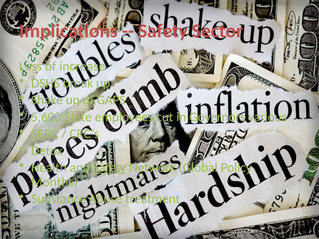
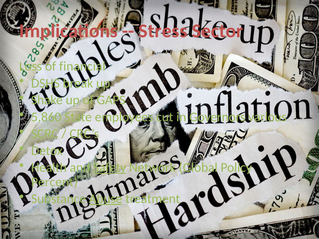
Safety at (163, 31): Safety -> Stress
increase: increase -> financial
5,600: 5,600 -> 5,860
Months: Months -> Percent
Abuse underline: none -> present
